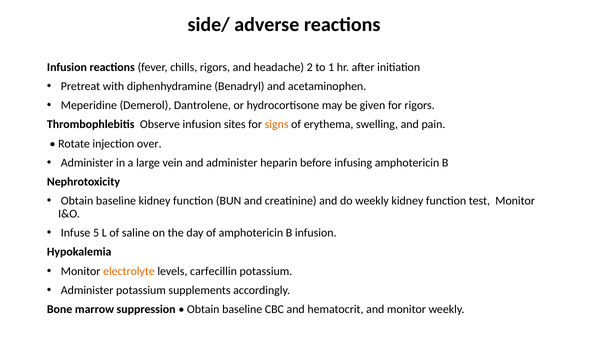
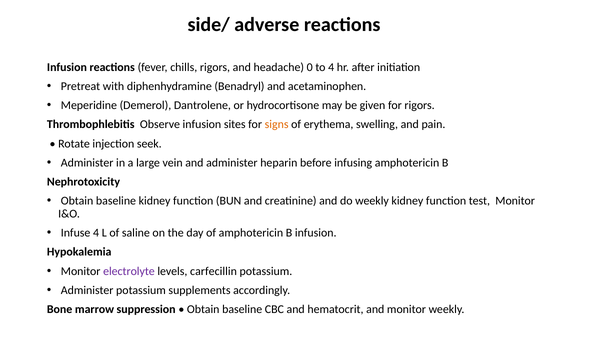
2: 2 -> 0
to 1: 1 -> 4
over: over -> seek
Infuse 5: 5 -> 4
electrolyte colour: orange -> purple
